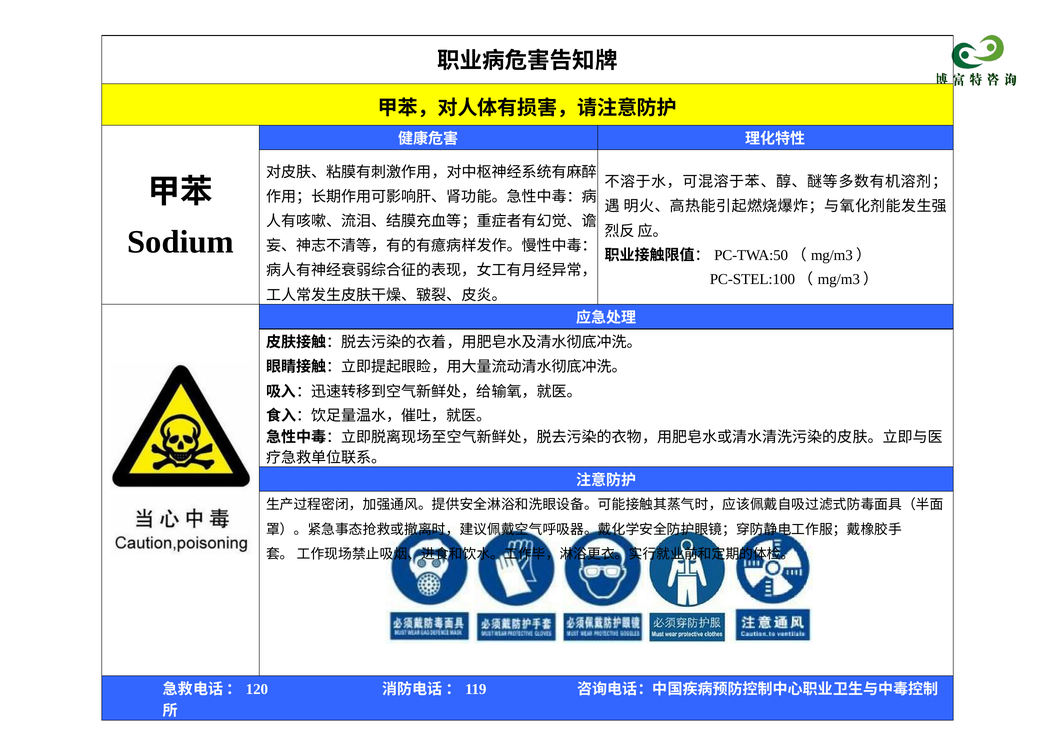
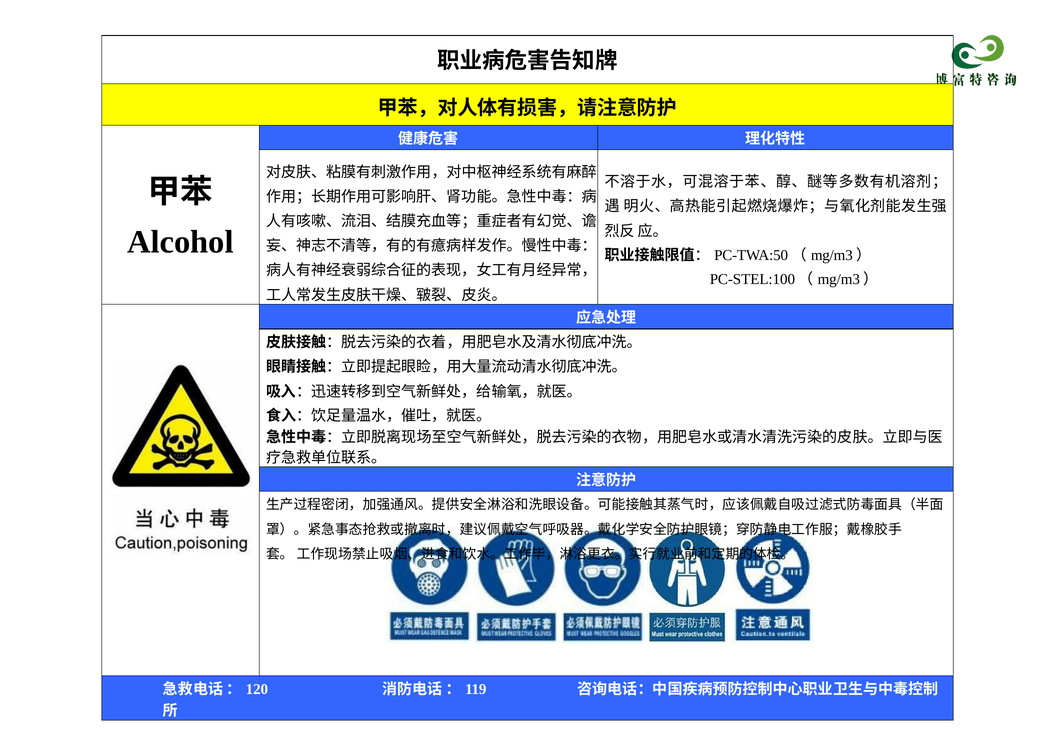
Sodium: Sodium -> Alcohol
